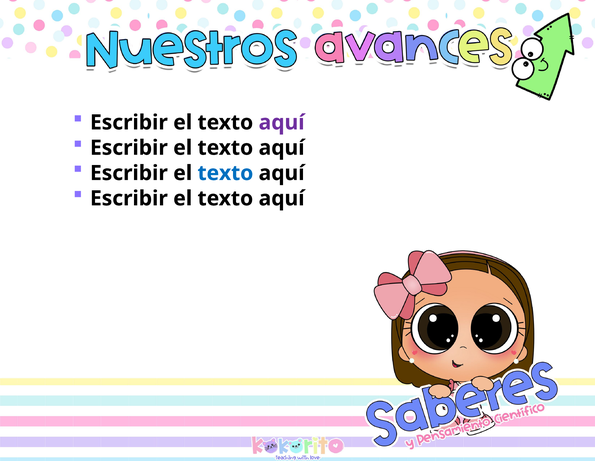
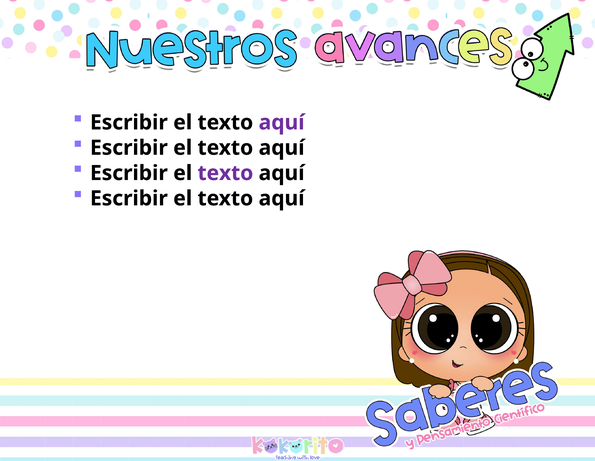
texto at (225, 173) colour: blue -> purple
